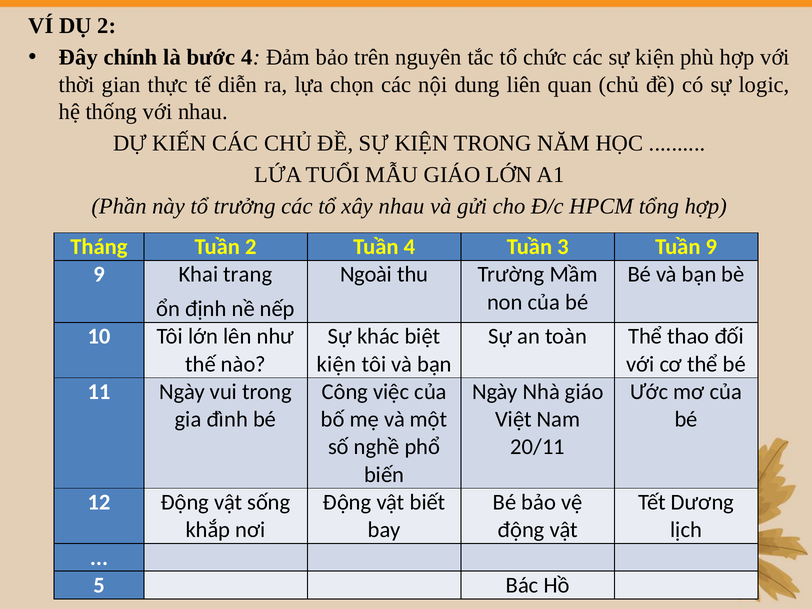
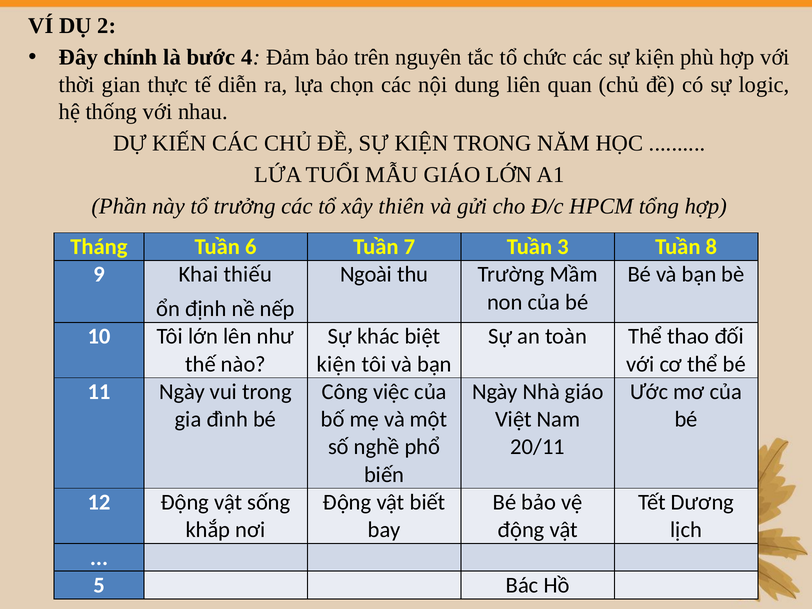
xây nhau: nhau -> thiên
Tuần 2: 2 -> 6
Tuần 4: 4 -> 7
Tuần 9: 9 -> 8
trang: trang -> thiếu
